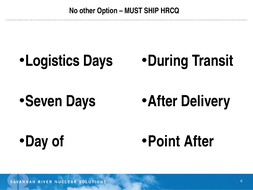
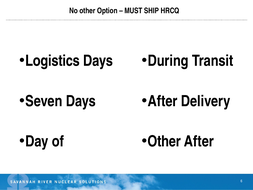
Point at (164, 141): Point -> Other
